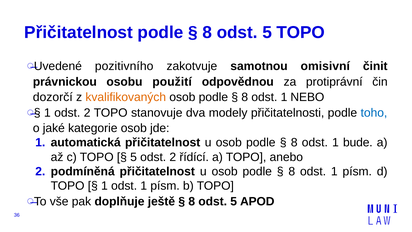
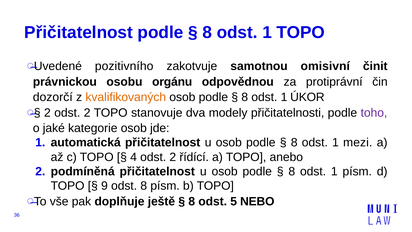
5 at (267, 32): 5 -> 1
použití: použití -> orgánu
NEBO: NEBO -> ÚKOR
1 at (47, 113): 1 -> 2
toho colour: blue -> purple
bude: bude -> mezi
5 at (134, 157): 5 -> 4
1 at (104, 186): 1 -> 9
1 at (144, 186): 1 -> 8
APOD: APOD -> NEBO
